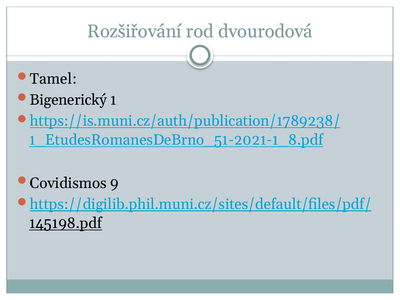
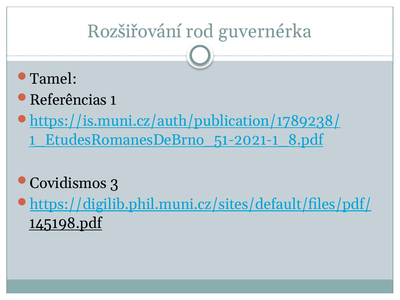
dvourodová: dvourodová -> guvernérka
Bigenerický: Bigenerický -> Referências
9: 9 -> 3
